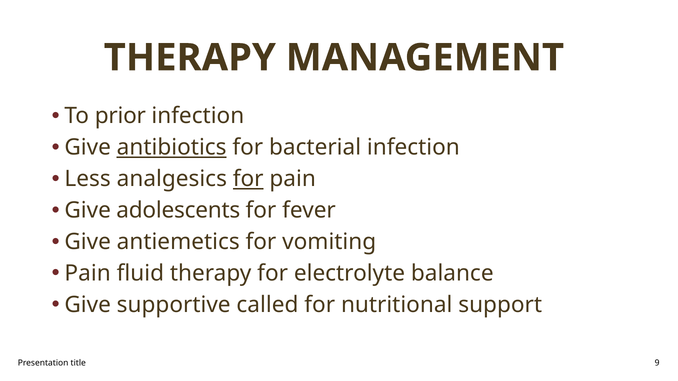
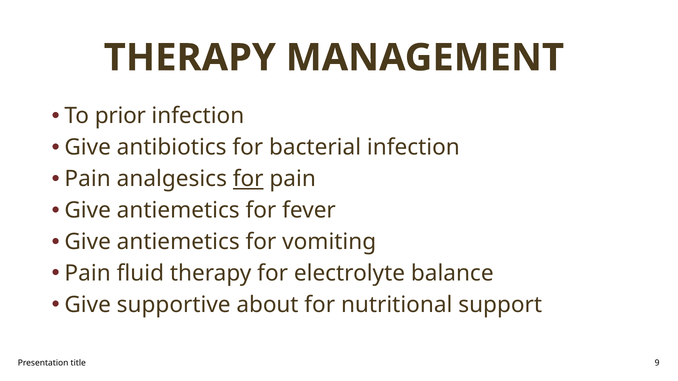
antibiotics underline: present -> none
Less at (88, 179): Less -> Pain
adolescents at (178, 211): adolescents -> antiemetics
called: called -> about
